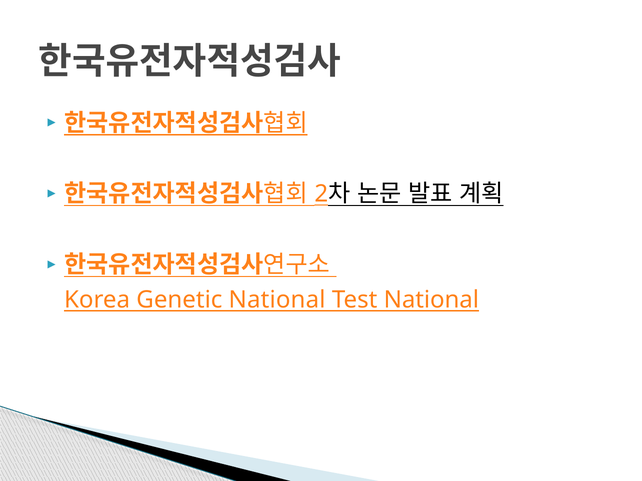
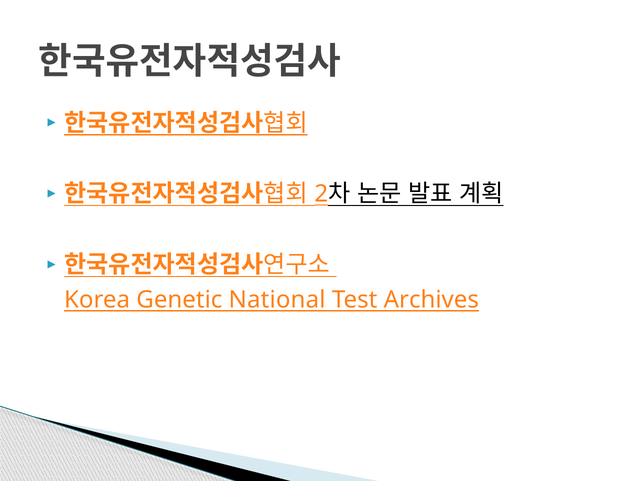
Test National: National -> Archives
